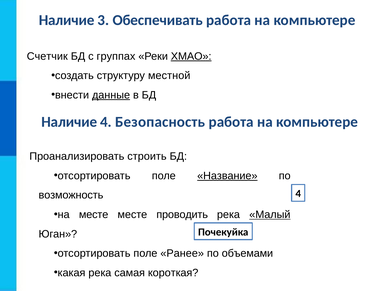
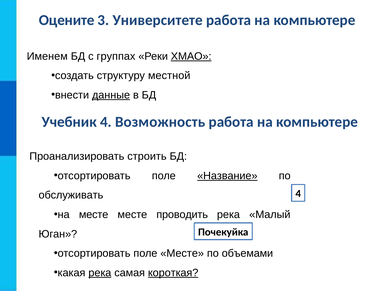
Наличие at (67, 20): Наличие -> Оцените
Обеспечивать: Обеспечивать -> Университете
Счетчик: Счетчик -> Именем
Наличие at (69, 122): Наличие -> Учебник
Безопасность: Безопасность -> Возможность
возможность: возможность -> обслуживать
Малый underline: present -> none
поле Ранее: Ранее -> Месте
река at (100, 273) underline: none -> present
короткая underline: none -> present
